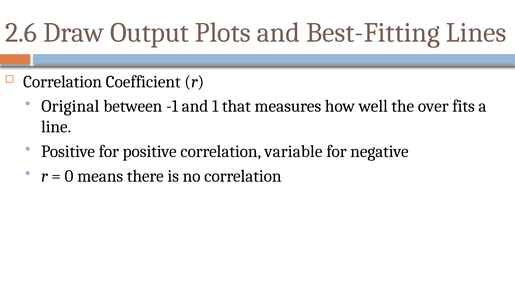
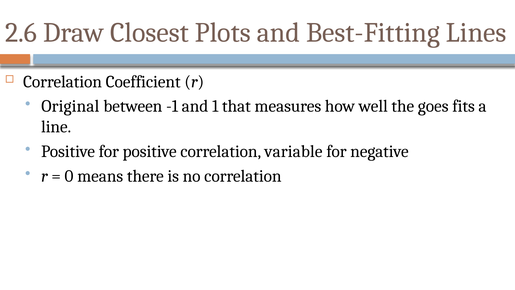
Output: Output -> Closest
over: over -> goes
